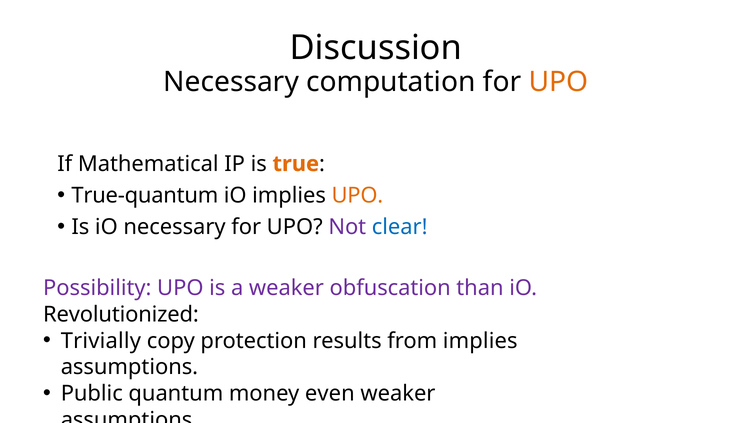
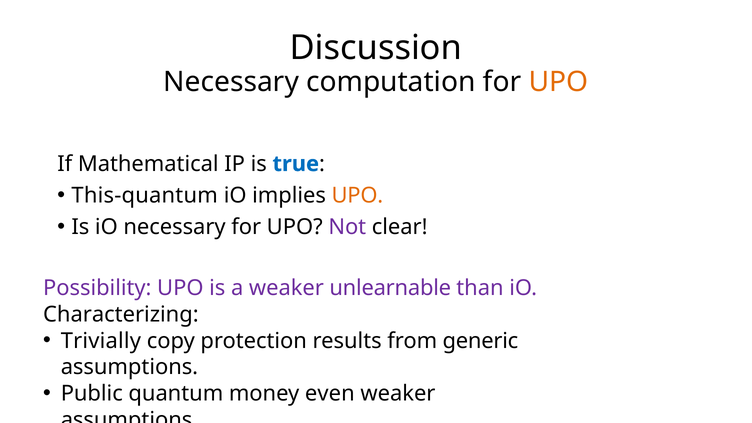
true colour: orange -> blue
True-quantum: True-quantum -> This-quantum
clear colour: blue -> black
obfuscation: obfuscation -> unlearnable
Revolutionized: Revolutionized -> Characterizing
from implies: implies -> generic
